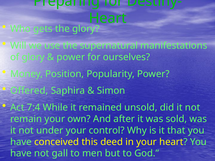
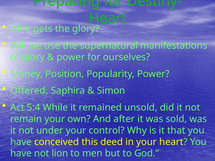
7:4: 7:4 -> 5:4
gall: gall -> lion
